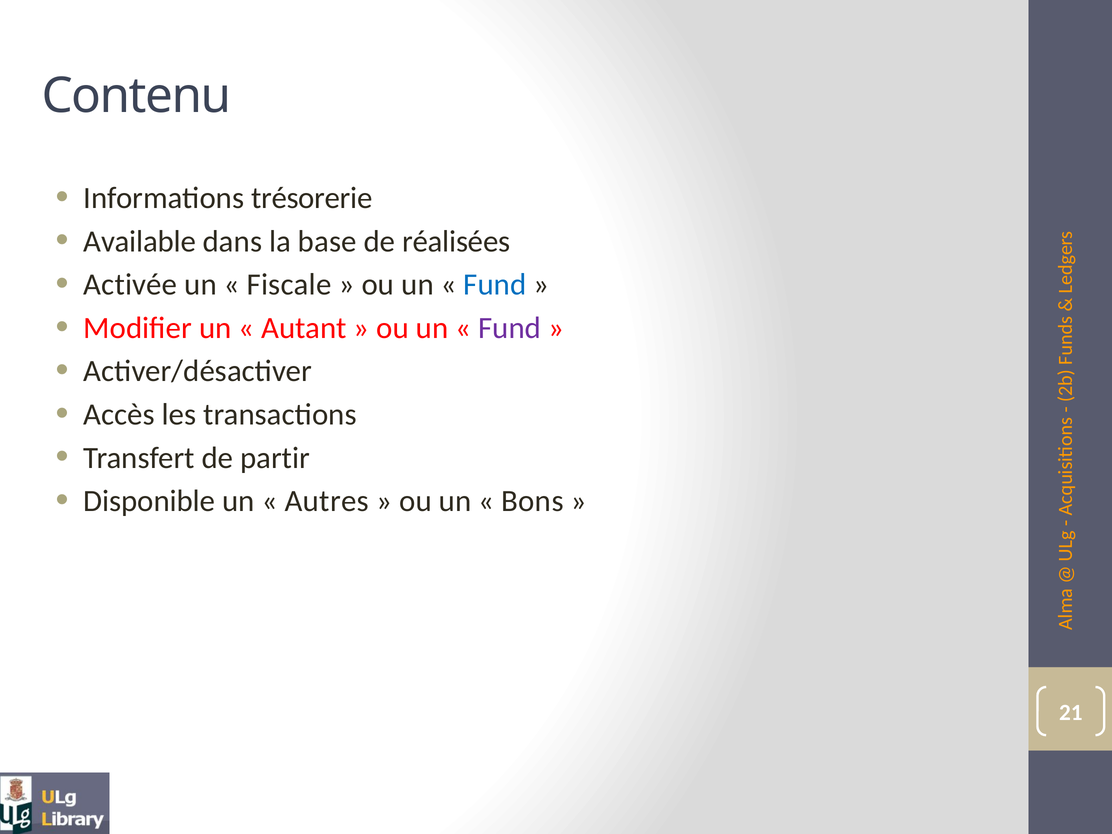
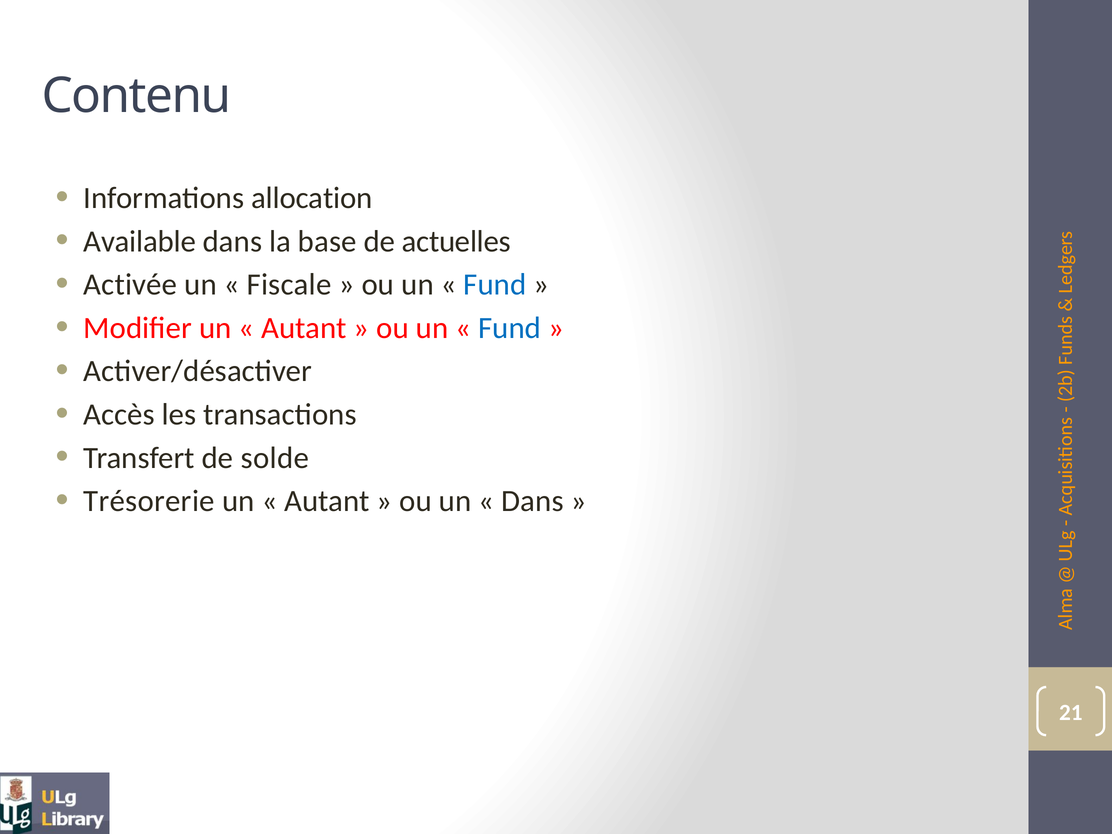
trésorerie: trésorerie -> allocation
réalisées: réalisées -> actuelles
Fund at (510, 328) colour: purple -> blue
partir: partir -> solde
Disponible: Disponible -> Trésorerie
Autres at (327, 501): Autres -> Autant
Bons at (532, 501): Bons -> Dans
